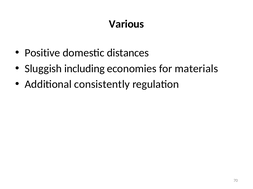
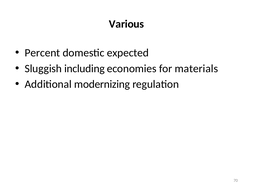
Positive: Positive -> Percent
distances: distances -> expected
consistently: consistently -> modernizing
